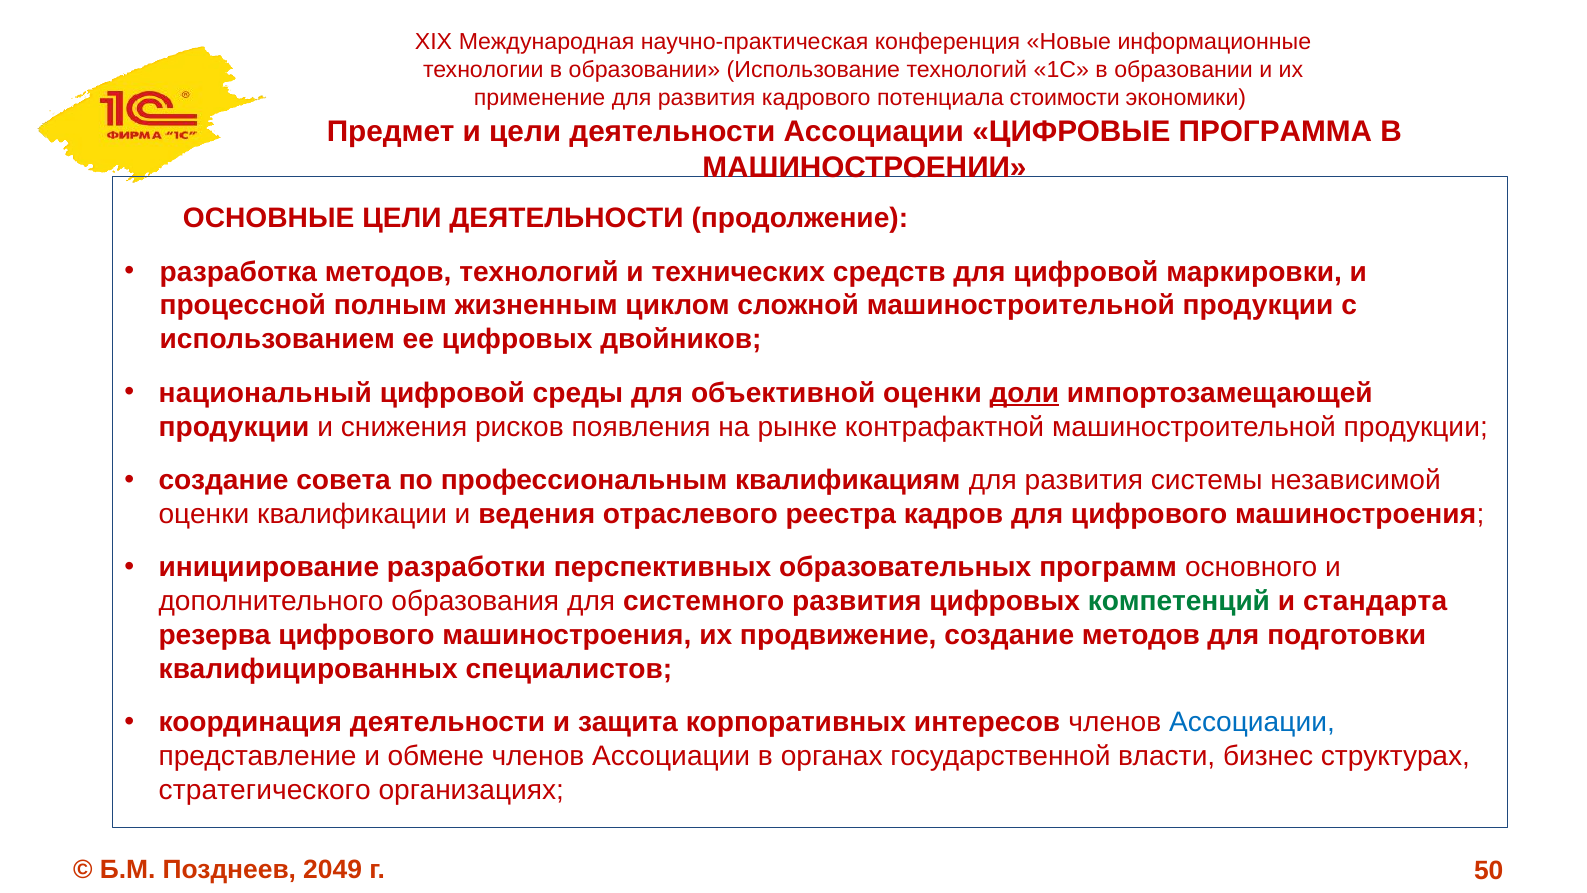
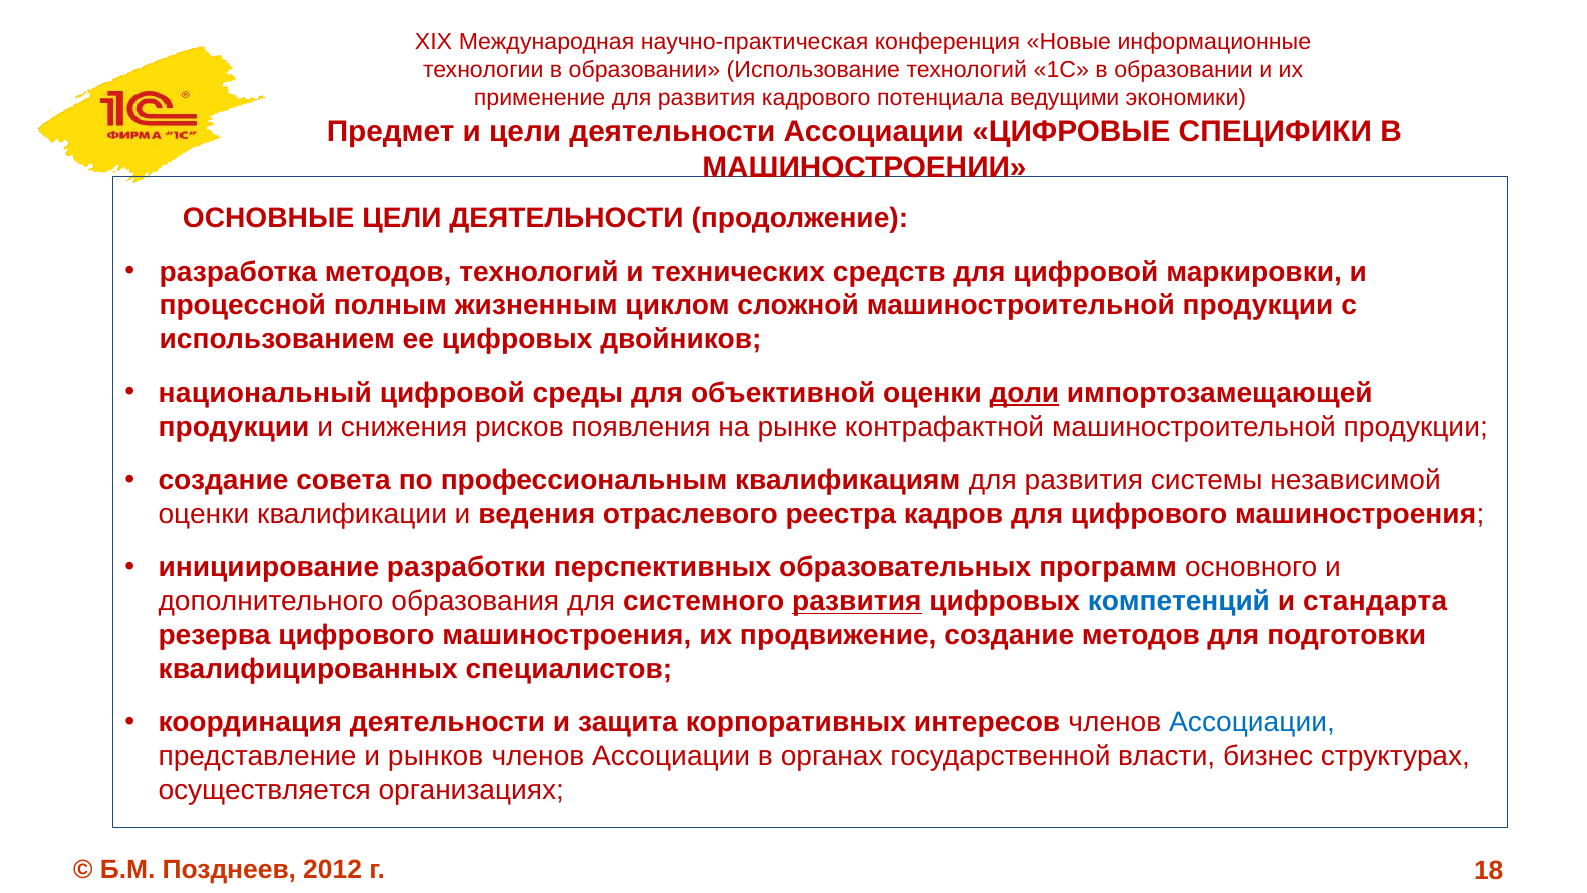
стоимости: стоимости -> ведущими
ПРОГРАММА: ПРОГРАММА -> СПЕЦИФИКИ
развития at (857, 601) underline: none -> present
компетенций colour: green -> blue
обмене: обмене -> рынков
стратегического: стратегического -> осуществляется
2049: 2049 -> 2012
50: 50 -> 18
